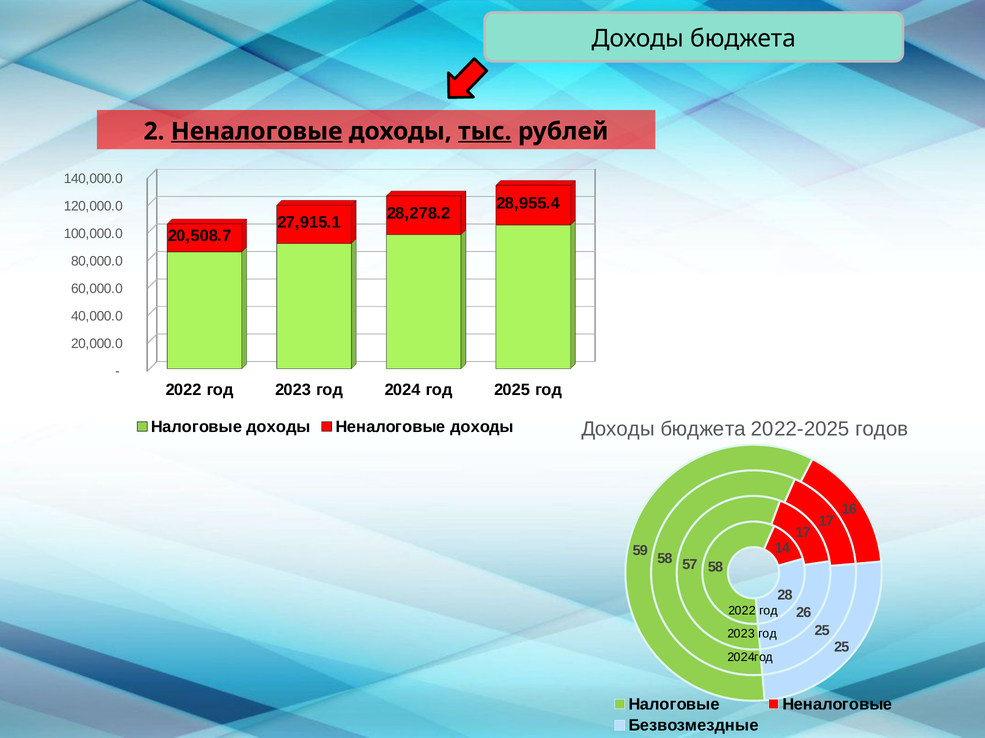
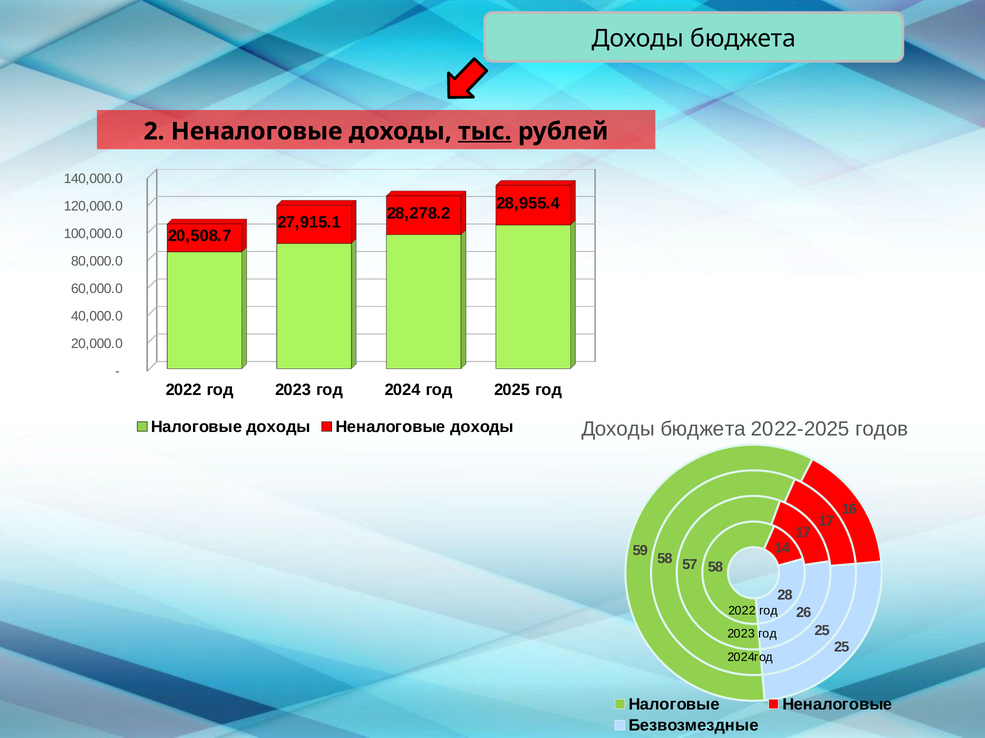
Неналоговые at (257, 131) underline: present -> none
